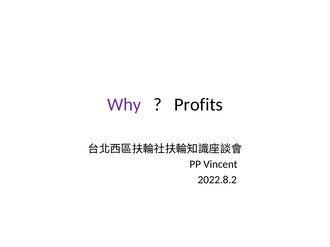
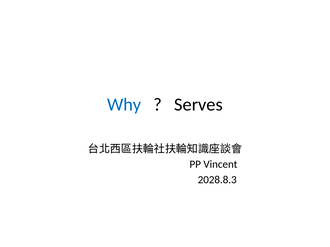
Why colour: purple -> blue
Profits: Profits -> Serves
2022.8.2: 2022.8.2 -> 2028.8.3
